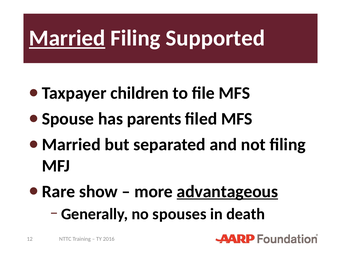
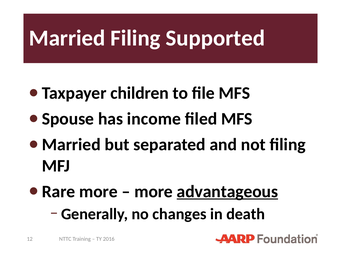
Married underline: present -> none
parents: parents -> income
show at (98, 191): show -> more
spouses: spouses -> changes
